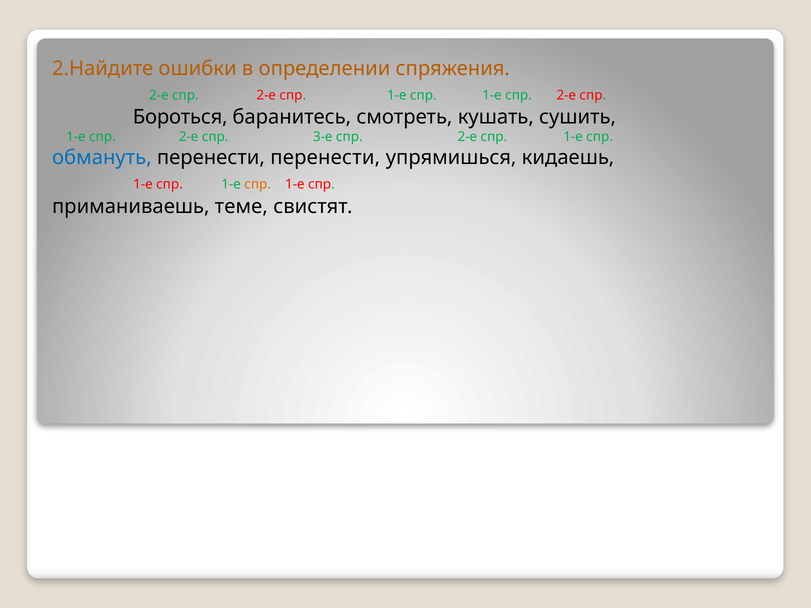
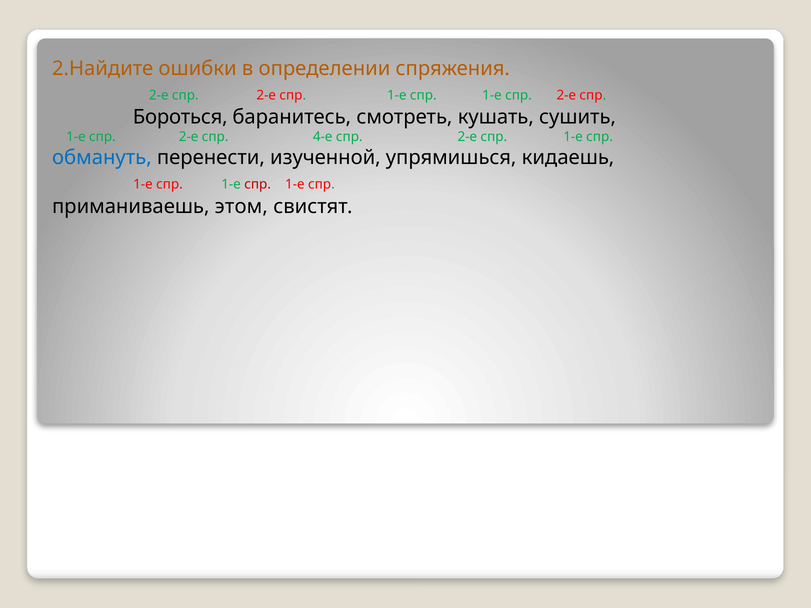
3-е: 3-е -> 4-е
перенести перенести: перенести -> изученной
спр at (258, 184) colour: orange -> red
теме: теме -> этом
